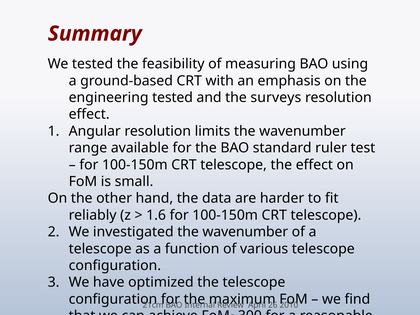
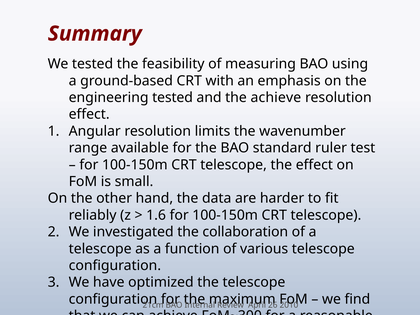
the surveys: surveys -> achieve
investigated the wavenumber: wavenumber -> collaboration
